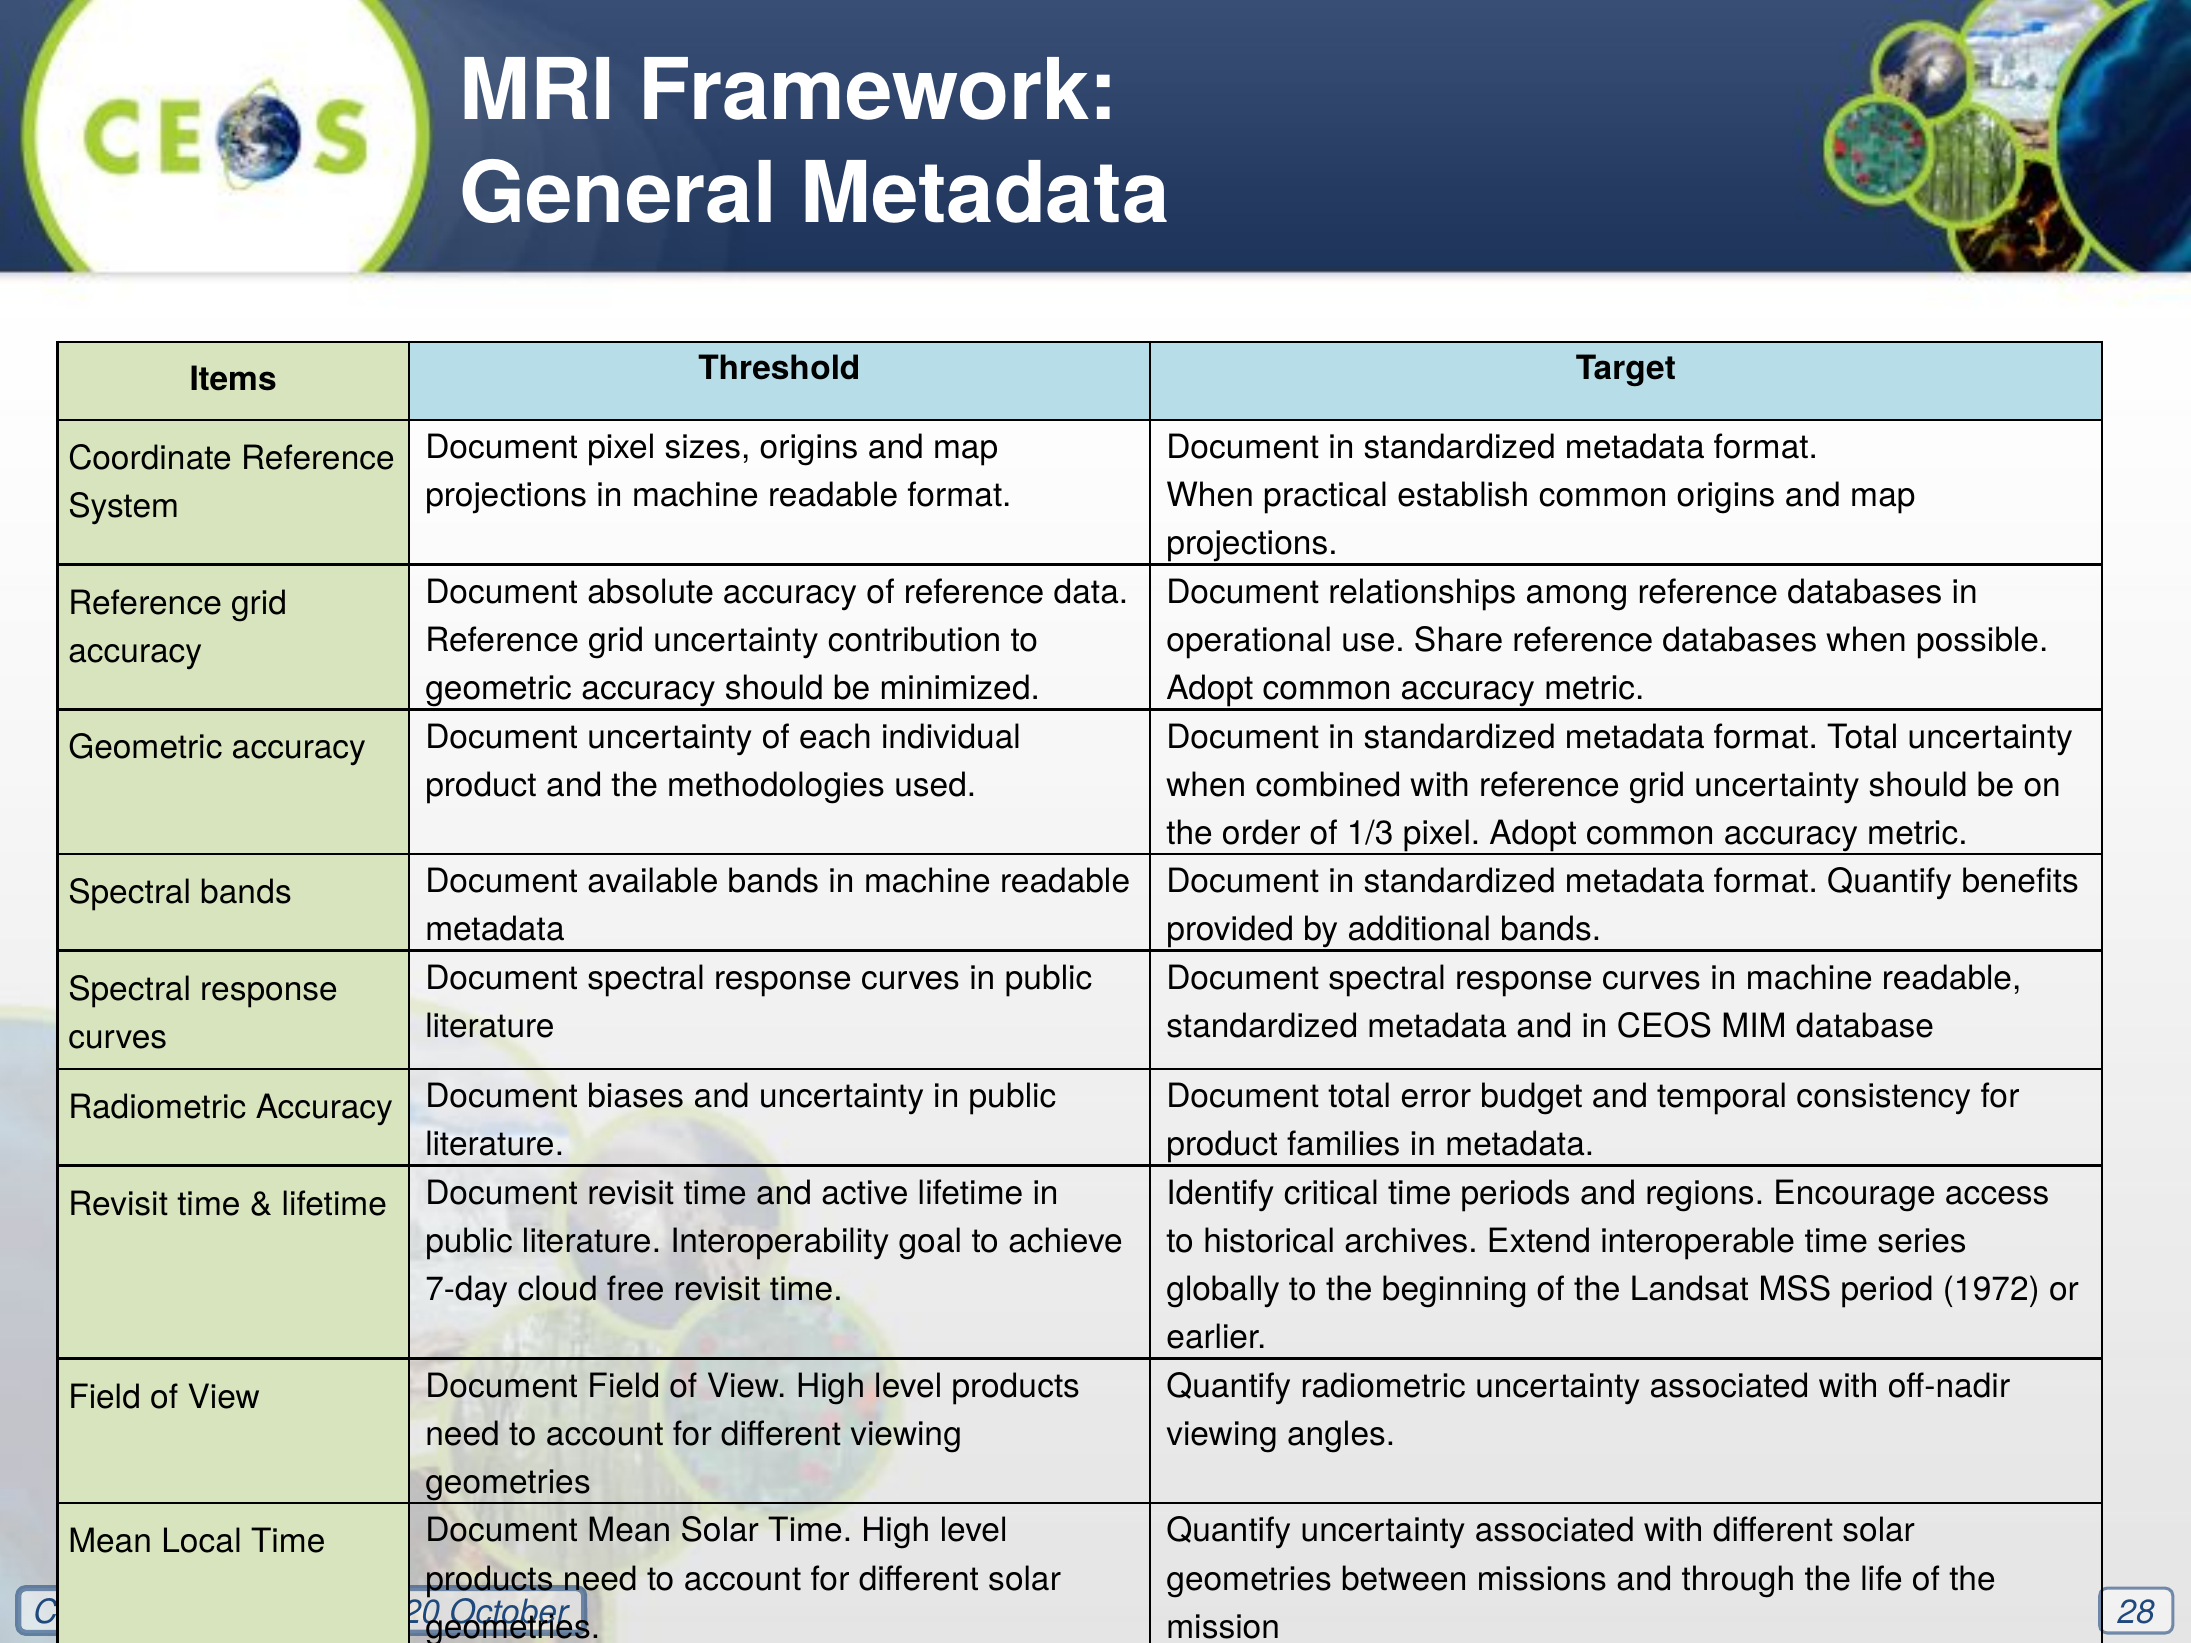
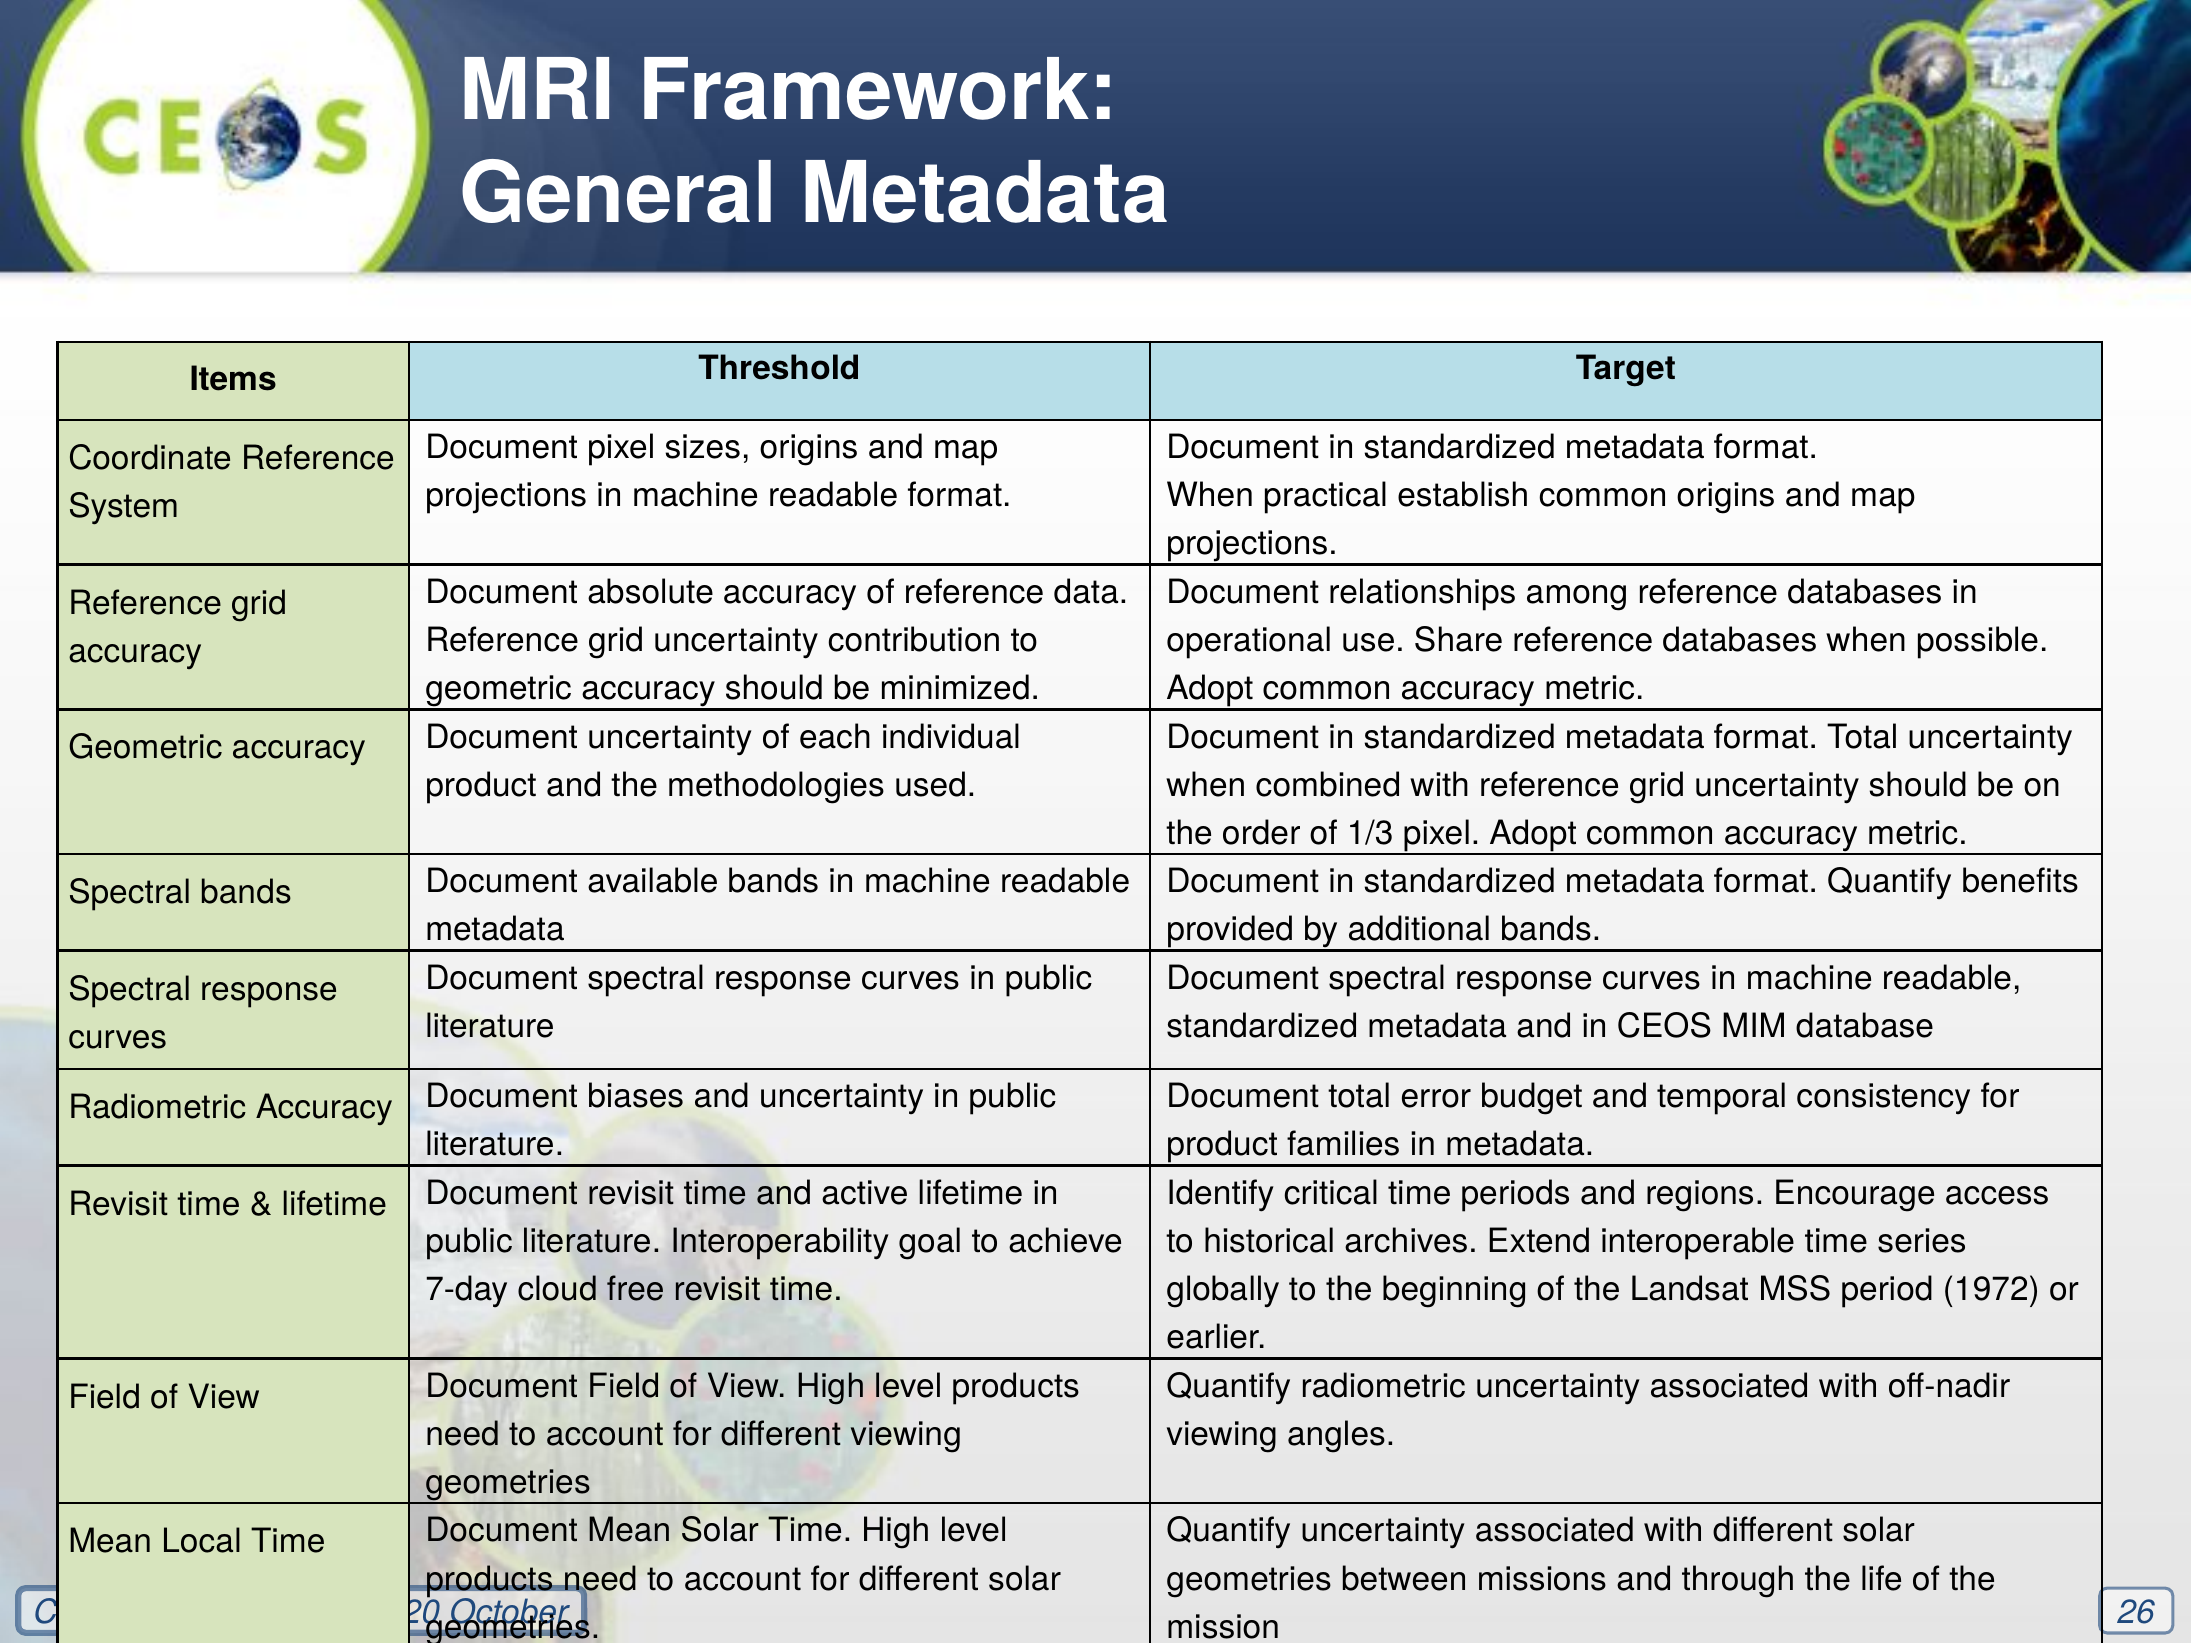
28: 28 -> 26
